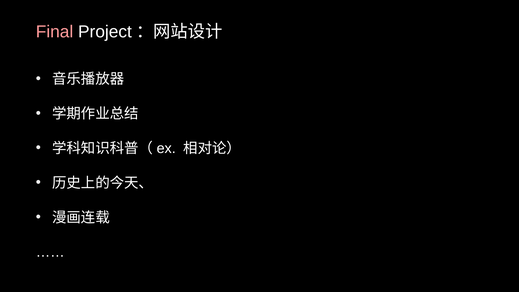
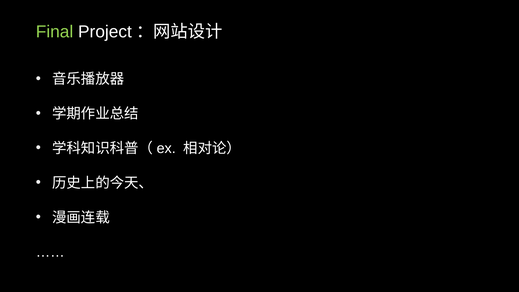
Final colour: pink -> light green
